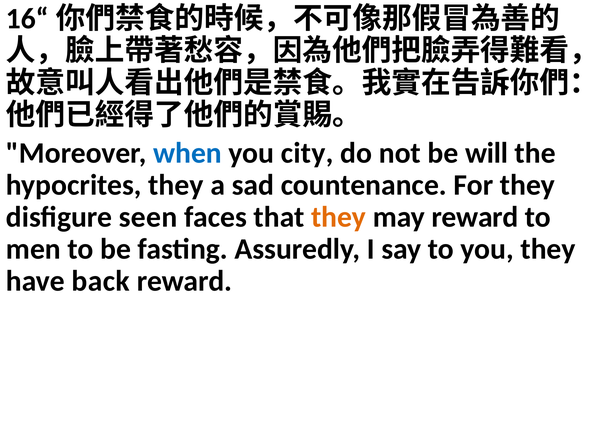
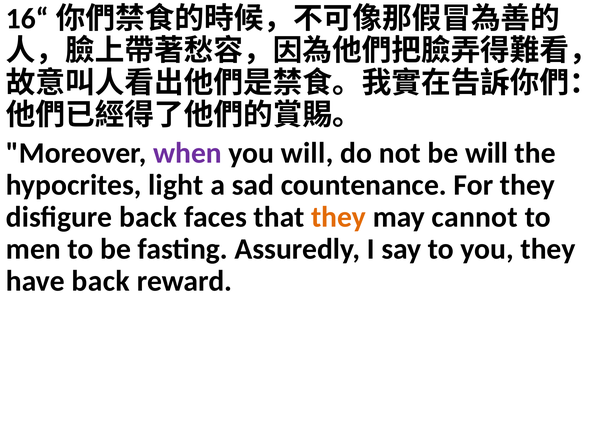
when colour: blue -> purple
you city: city -> will
hypocrites they: they -> light
disfigure seen: seen -> back
may reward: reward -> cannot
